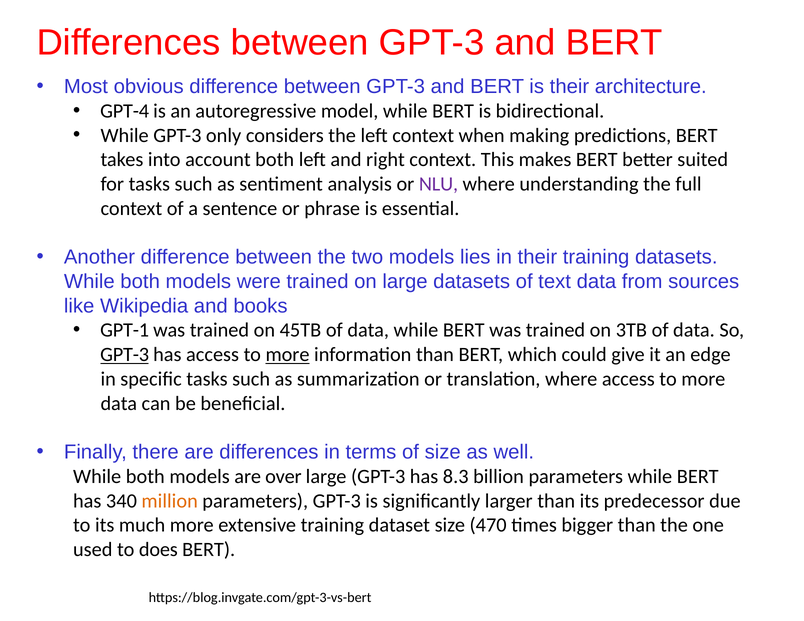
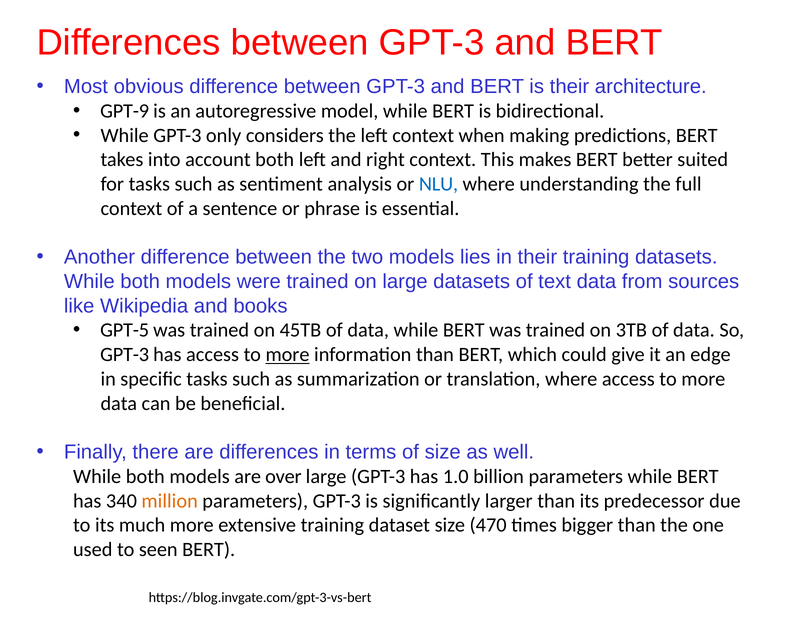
GPT-4: GPT-4 -> GPT-9
NLU colour: purple -> blue
GPT-1: GPT-1 -> GPT-5
GPT-3 at (125, 355) underline: present -> none
8.3: 8.3 -> 1.0
does: does -> seen
